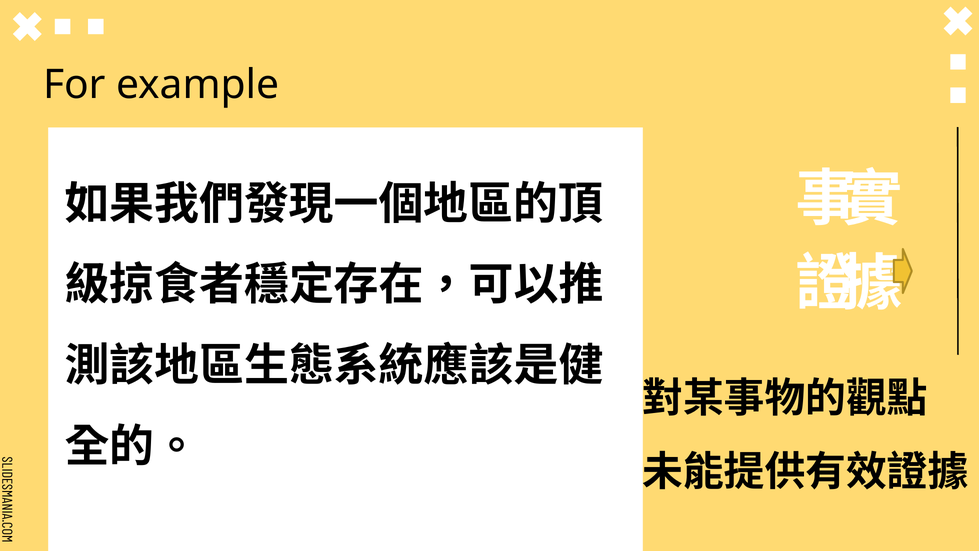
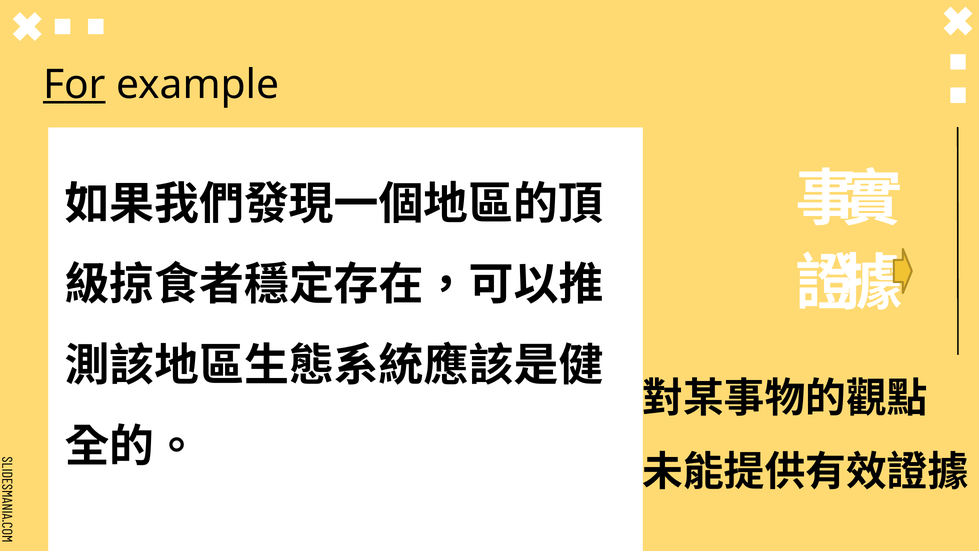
For underline: none -> present
